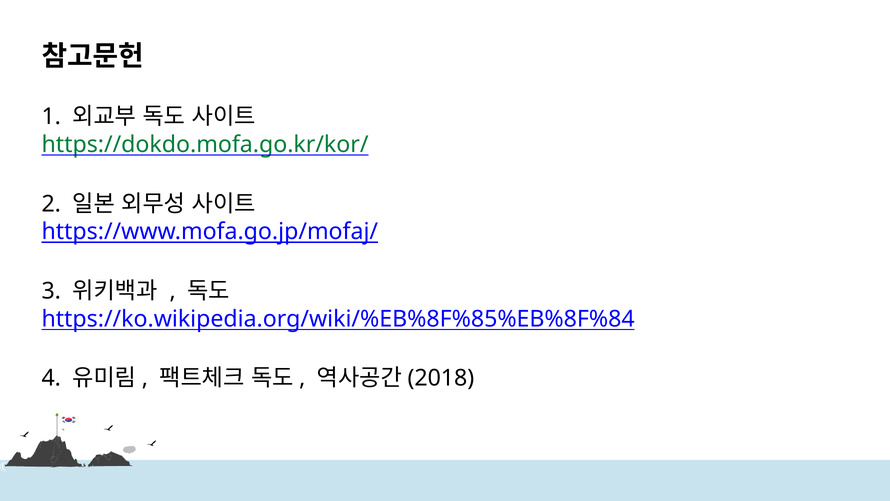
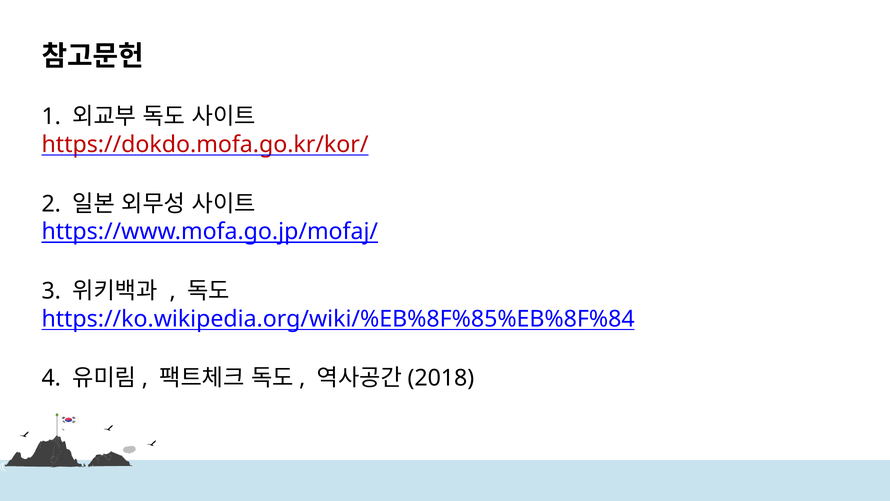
https://dokdo.mofa.go.kr/kor/ colour: green -> red
